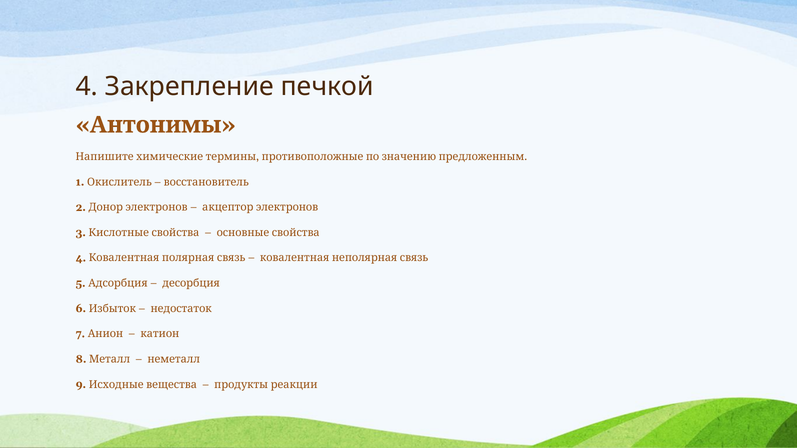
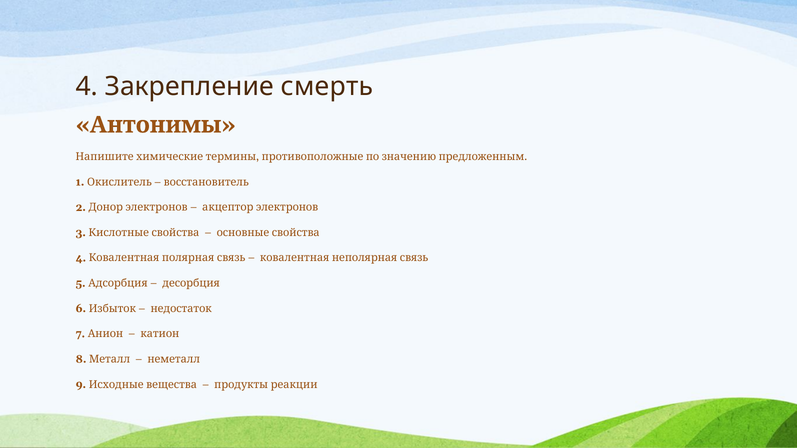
печкой: печкой -> смерть
